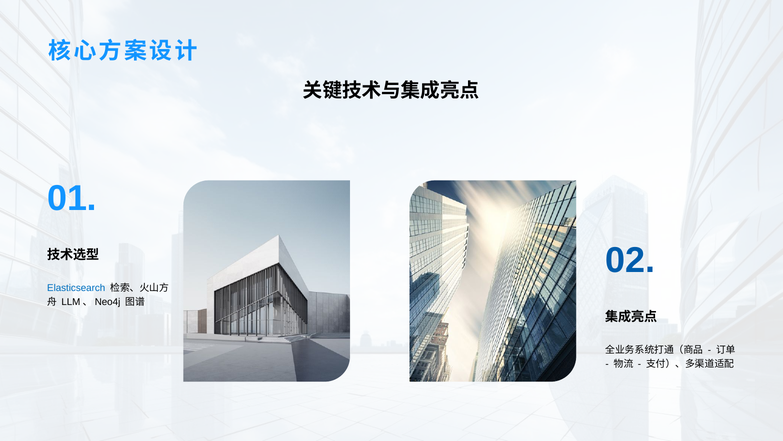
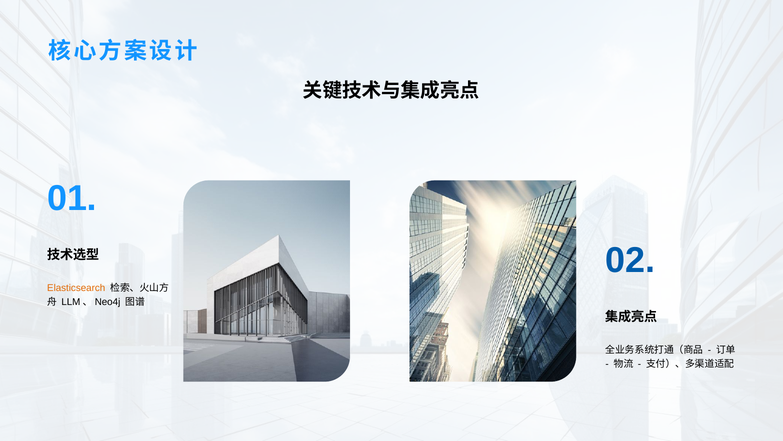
Elasticsearch colour: blue -> orange
